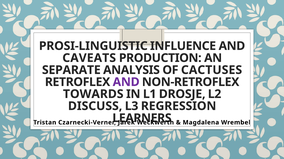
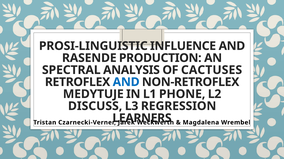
CAVEATS: CAVEATS -> RASENDE
SEPARATE: SEPARATE -> SPECTRAL
AND at (126, 82) colour: purple -> blue
TOWARDS: TOWARDS -> MEDYTUJE
DROSJE: DROSJE -> PHONE
